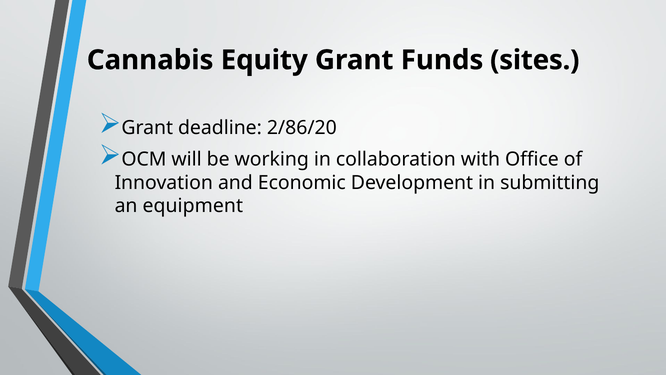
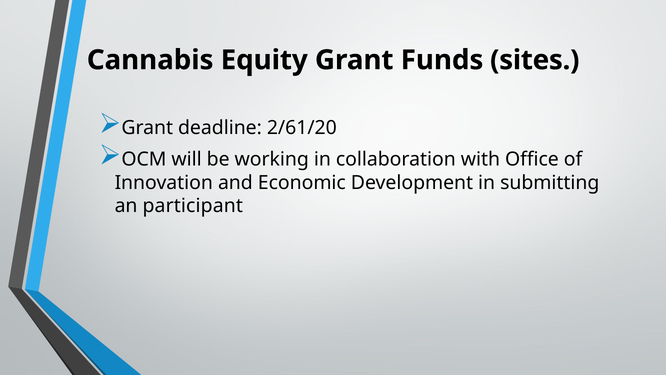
2/86/20: 2/86/20 -> 2/61/20
equipment: equipment -> participant
